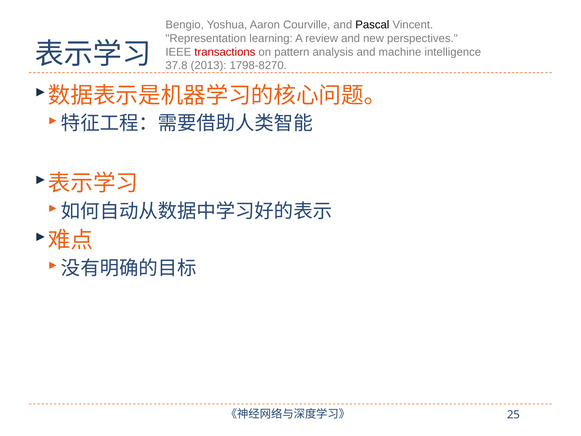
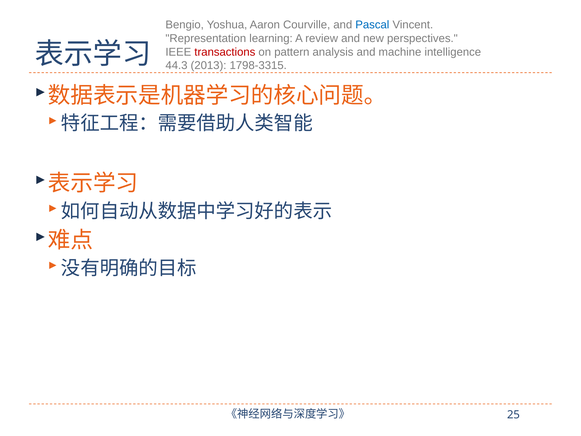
Pascal colour: black -> blue
37.8: 37.8 -> 44.3
1798-8270: 1798-8270 -> 1798-3315
